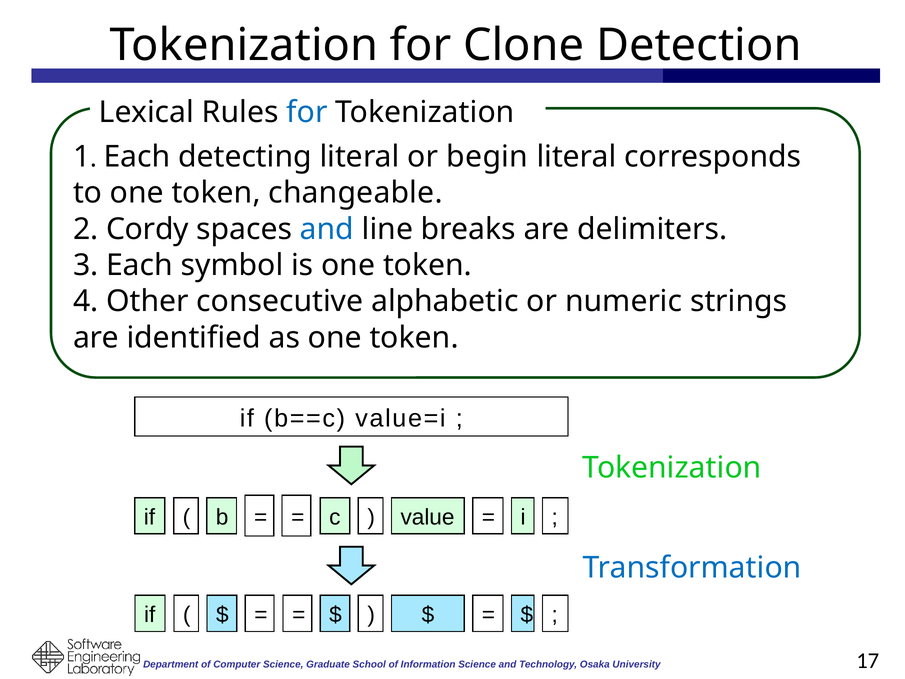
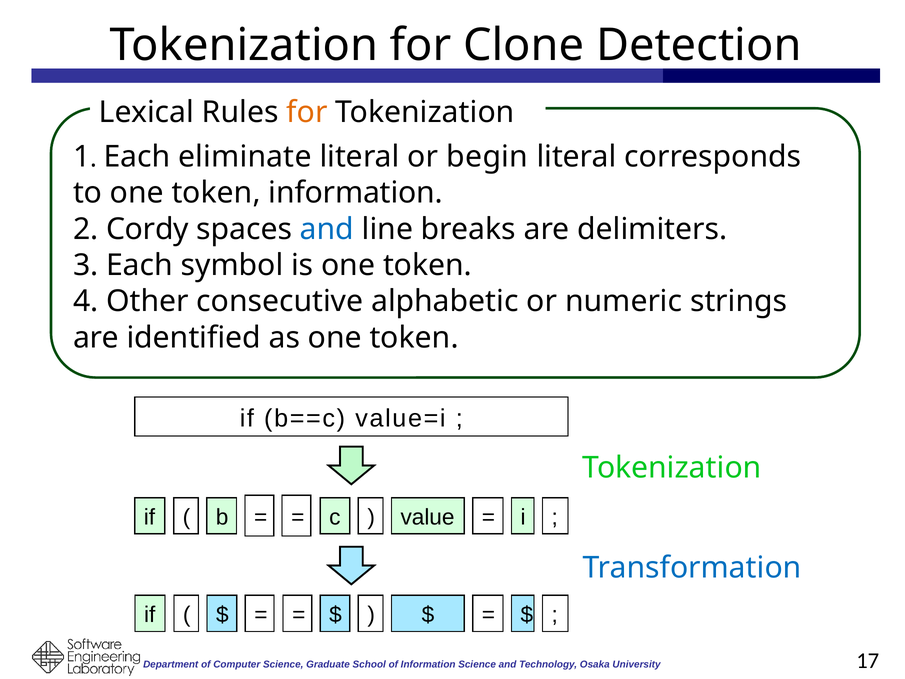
for at (307, 112) colour: blue -> orange
detecting: detecting -> eliminate
token changeable: changeable -> information
